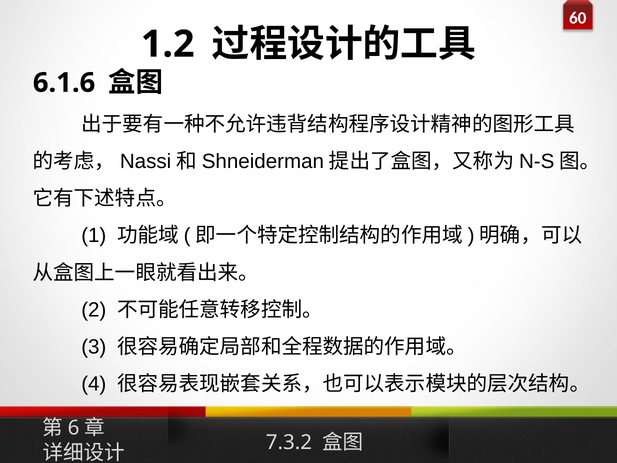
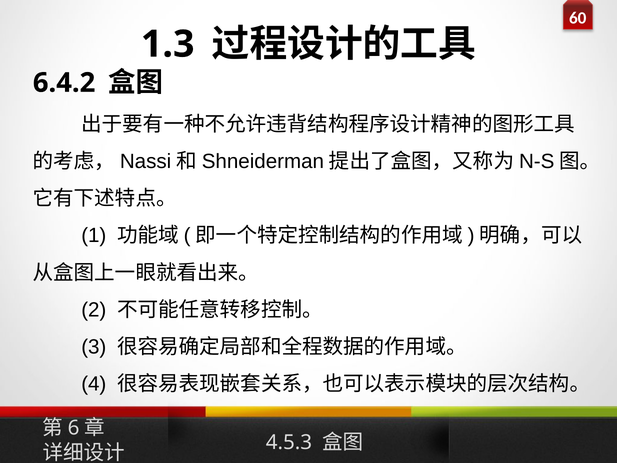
1.2: 1.2 -> 1.3
6.1.6: 6.1.6 -> 6.4.2
7.3.2: 7.3.2 -> 4.5.3
